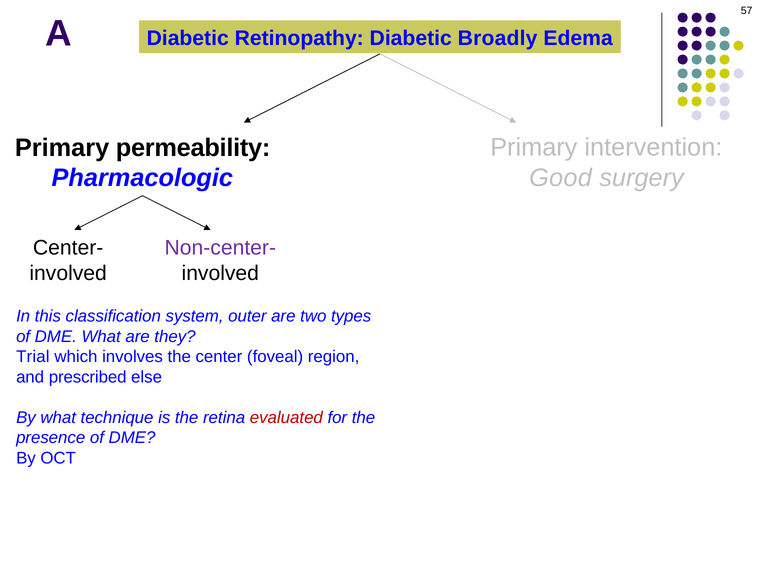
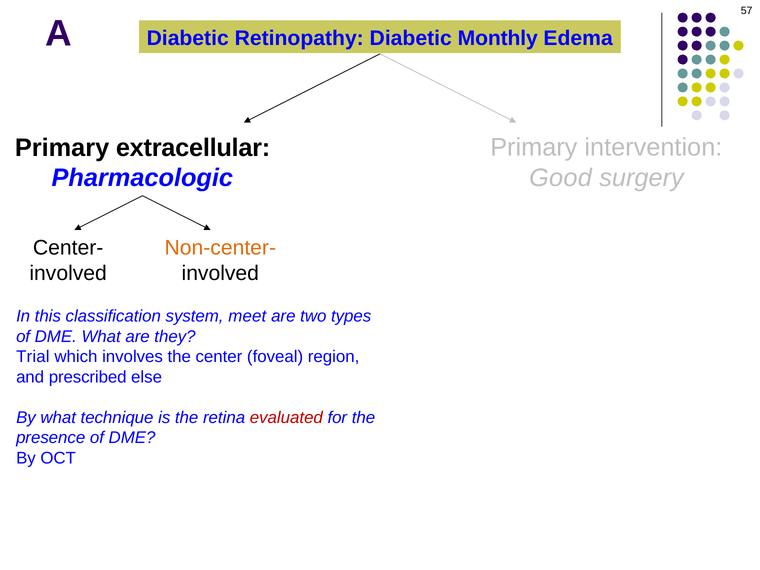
Broadly: Broadly -> Monthly
permeability: permeability -> extracellular
Non-center- colour: purple -> orange
outer: outer -> meet
